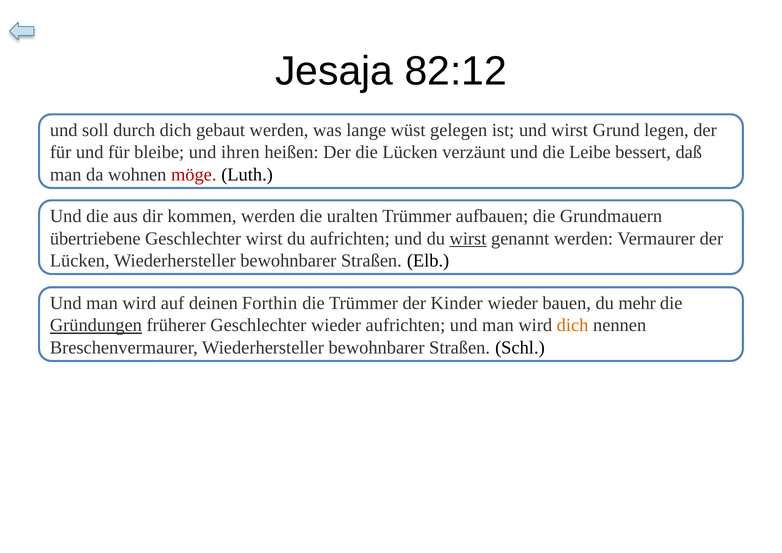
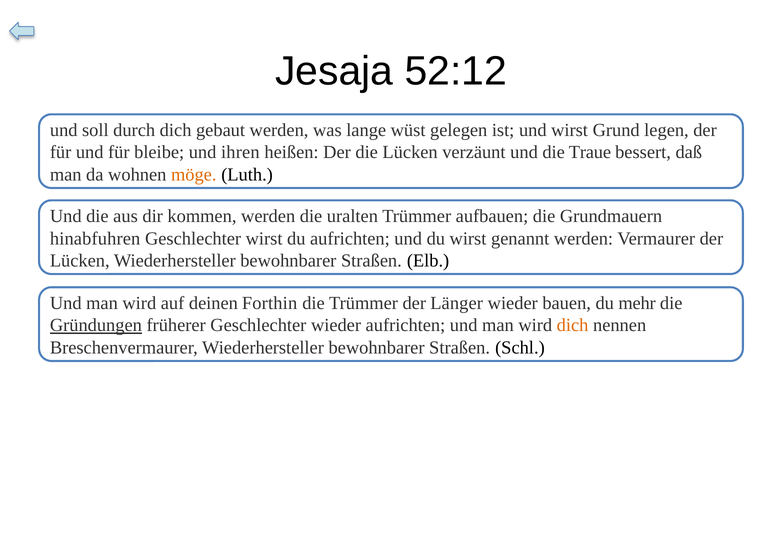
82:12: 82:12 -> 52:12
Leibe: Leibe -> Traue
möge colour: red -> orange
übertriebene: übertriebene -> hinabfuhren
wirst at (468, 238) underline: present -> none
Kinder: Kinder -> Länger
